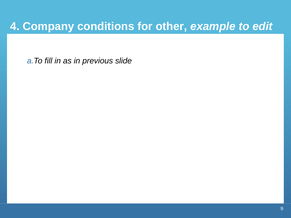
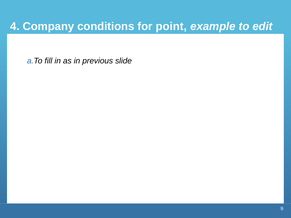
other: other -> point
